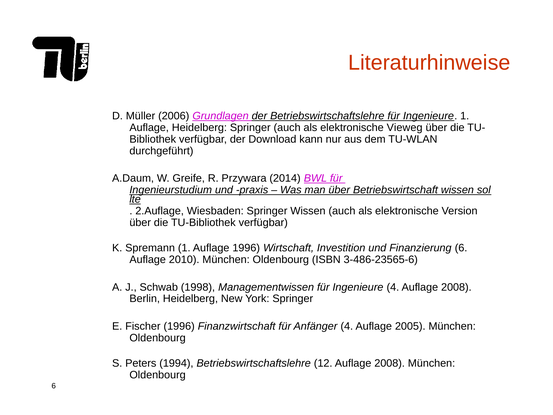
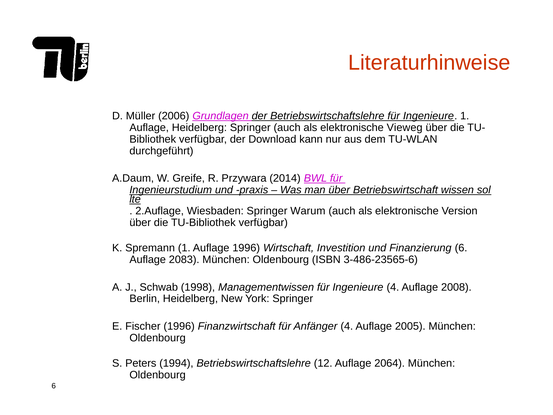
Springer Wissen: Wissen -> Warum
2010: 2010 -> 2083
12 Auflage 2008: 2008 -> 2064
